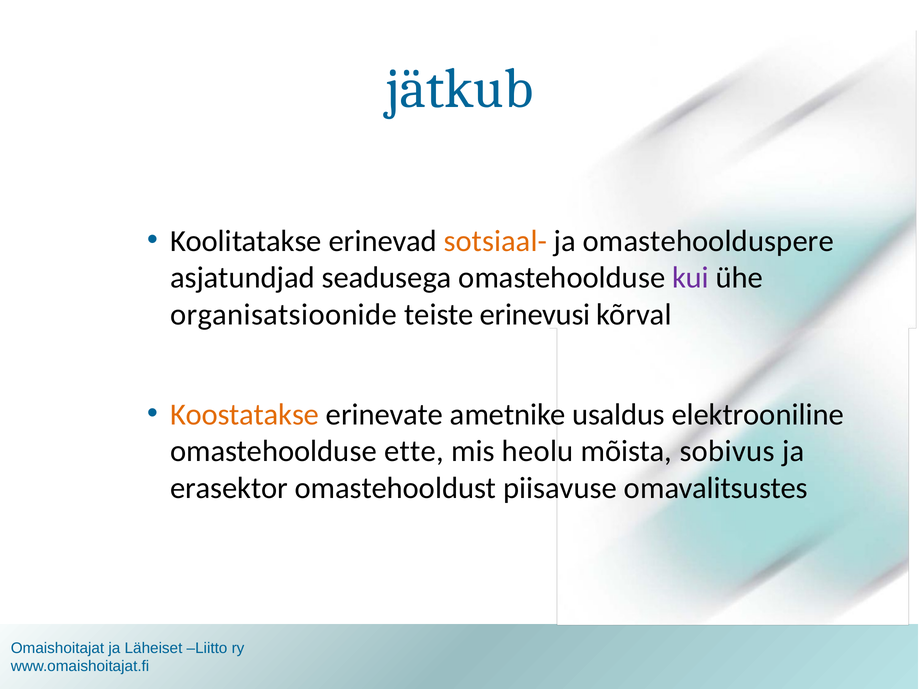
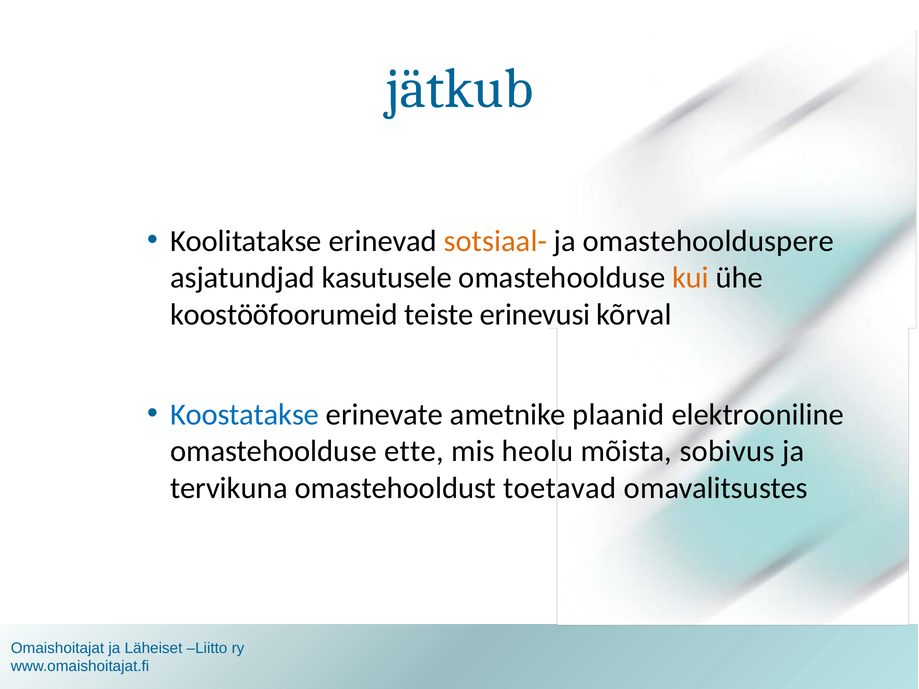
seadusega: seadusega -> kasutusele
kui colour: purple -> orange
organisatsioonide: organisatsioonide -> koostööfoorumeid
Koostatakse colour: orange -> blue
usaldus: usaldus -> plaanid
erasektor: erasektor -> tervikuna
piisavuse: piisavuse -> toetavad
